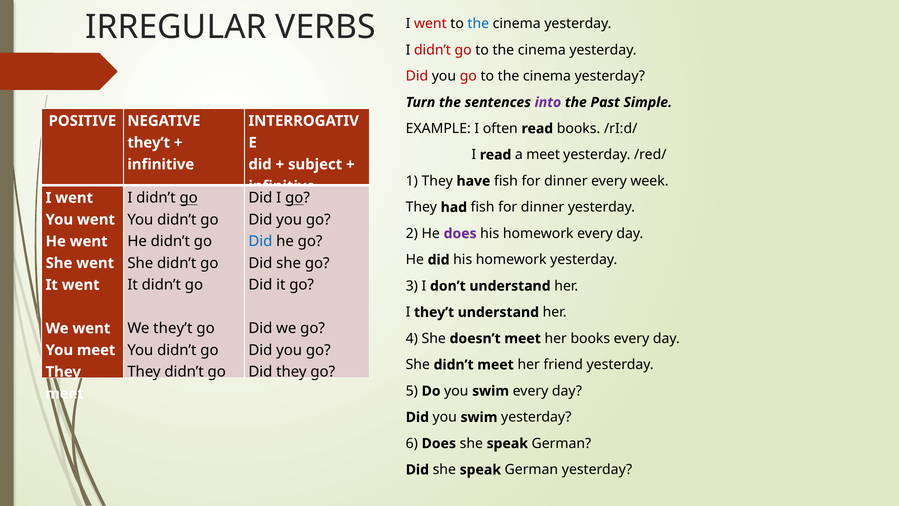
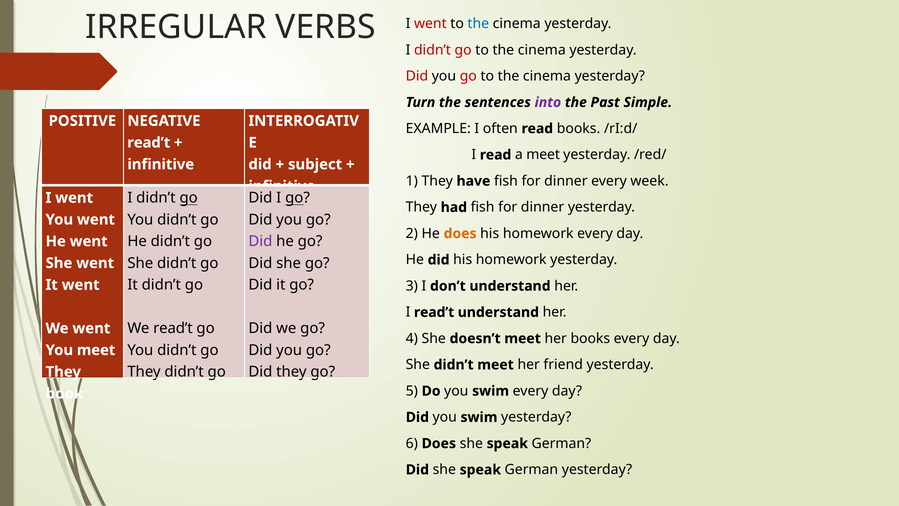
they’t at (149, 143): they’t -> read’t
does at (460, 233) colour: purple -> orange
Did at (260, 241) colour: blue -> purple
I they’t: they’t -> read’t
We they’t: they’t -> read’t
meet at (65, 393): meet -> book
